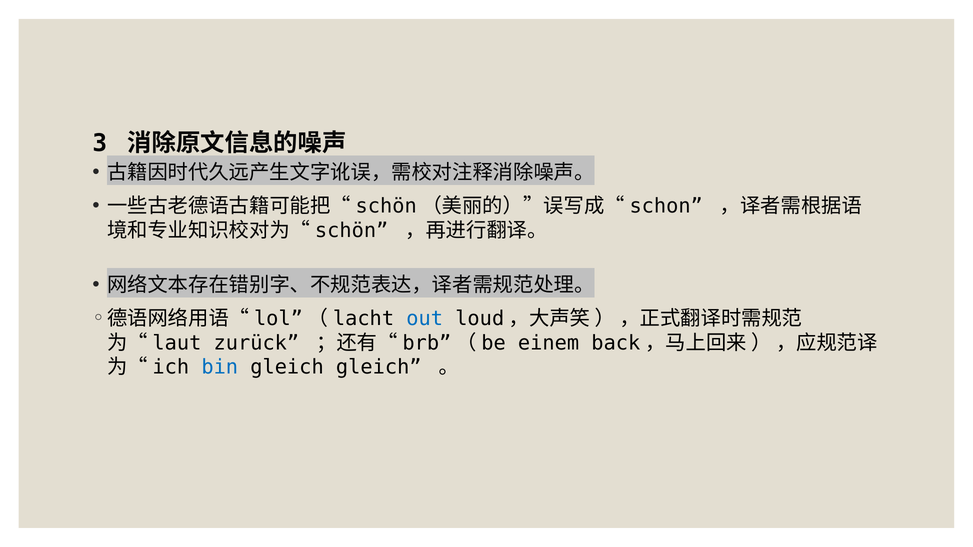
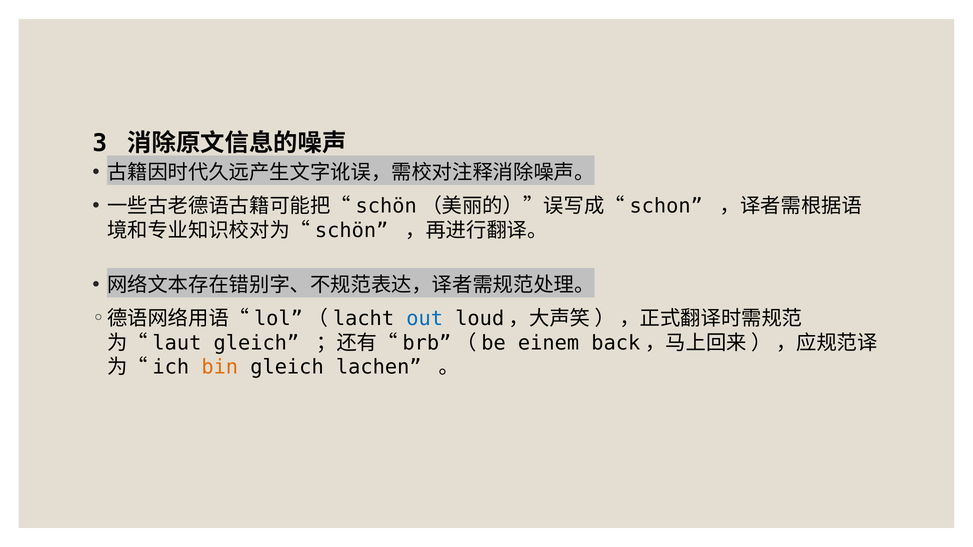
zurück at (256, 343): zurück -> gleich
bin colour: blue -> orange
gleich gleich: gleich -> lachen
